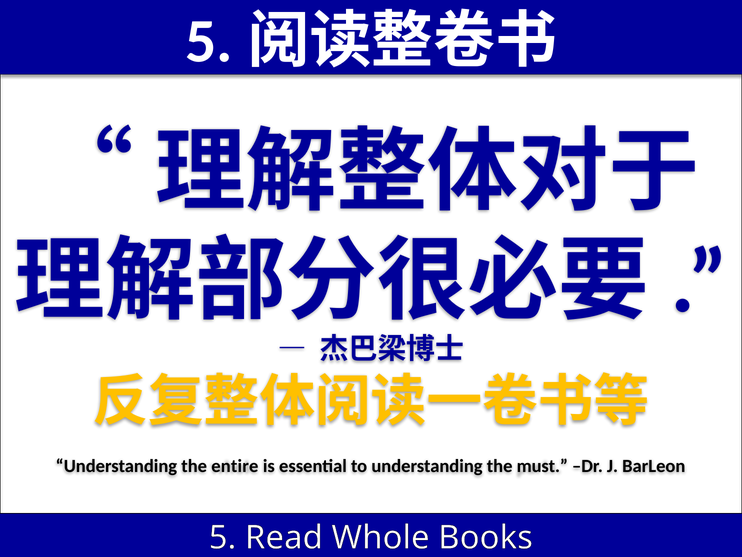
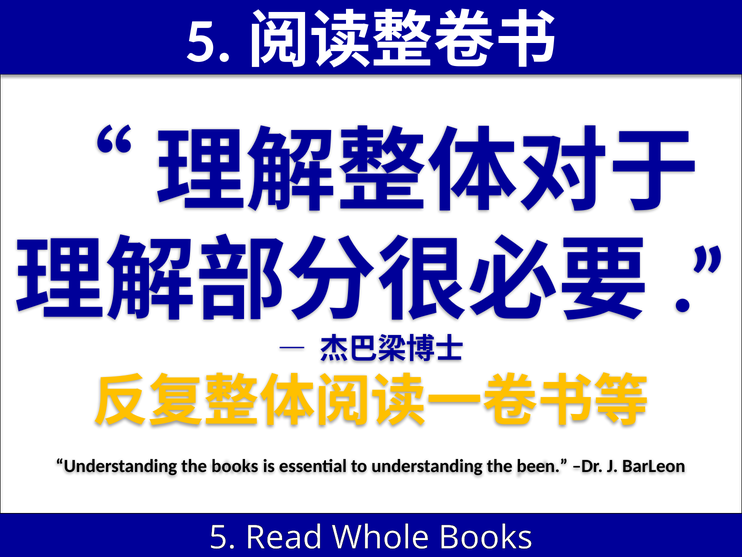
the entire: entire -> books
must: must -> been
